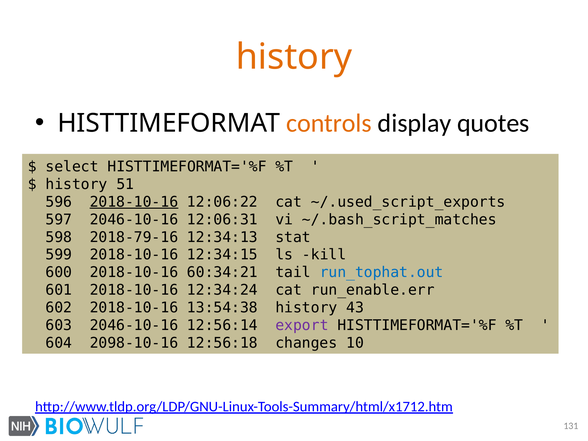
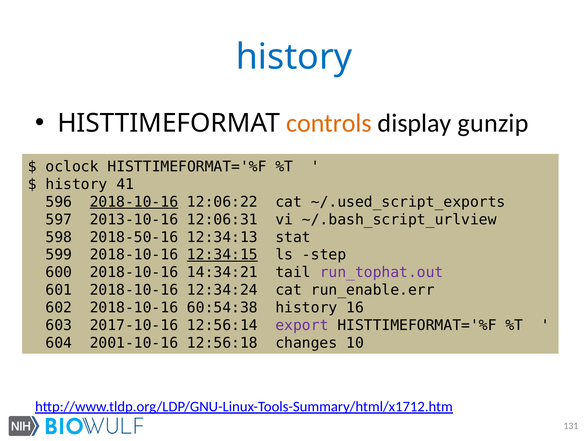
history at (294, 57) colour: orange -> blue
quotes: quotes -> gunzip
select: select -> oclock
51: 51 -> 41
597 2046-10-16: 2046-10-16 -> 2013-10-16
~/.bash_script_matches: ~/.bash_script_matches -> ~/.bash_script_urlview
2018-79-16: 2018-79-16 -> 2018-50-16
12:34:15 underline: none -> present
kill: kill -> step
60:34:21: 60:34:21 -> 14:34:21
run_tophat.out colour: blue -> purple
13:54:38: 13:54:38 -> 60:54:38
43: 43 -> 16
603 2046-10-16: 2046-10-16 -> 2017-10-16
2098-10-16: 2098-10-16 -> 2001-10-16
